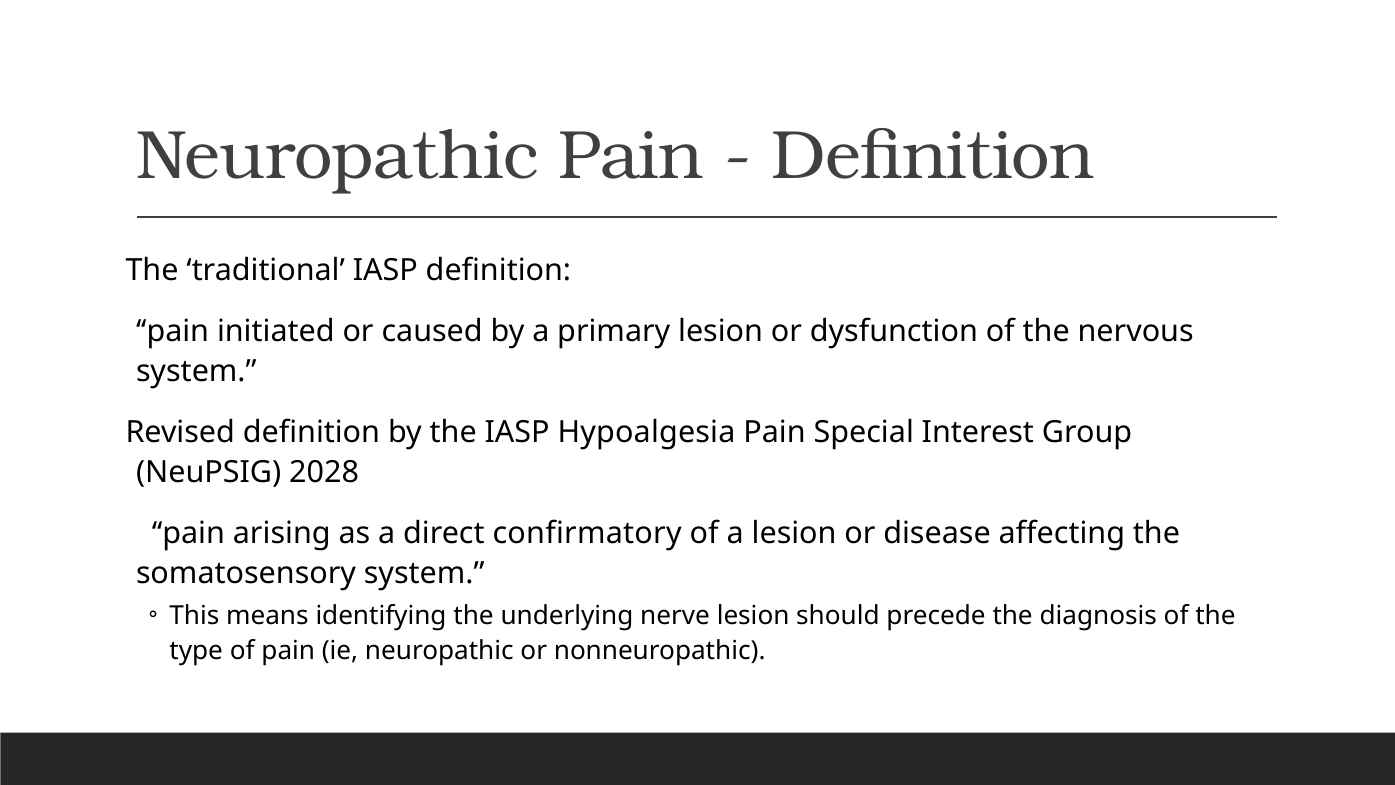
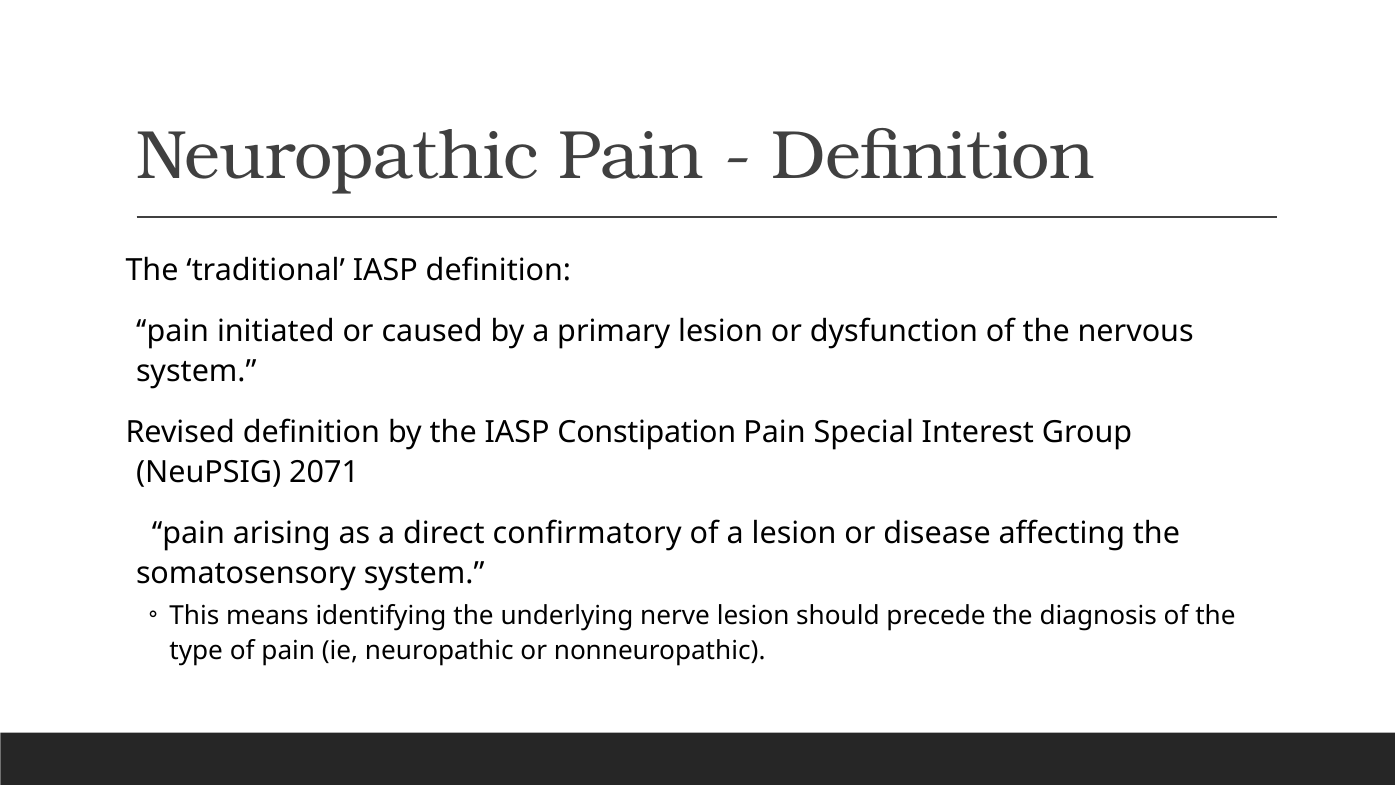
Hypoalgesia: Hypoalgesia -> Constipation
2028: 2028 -> 2071
